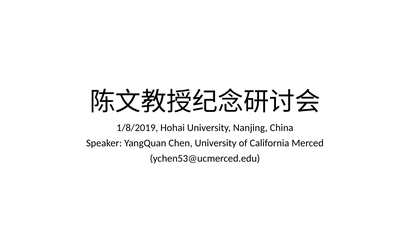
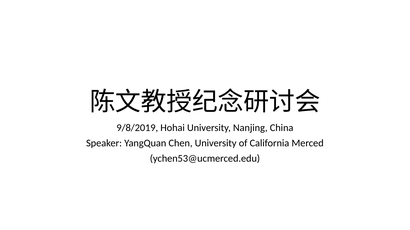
1/8/2019: 1/8/2019 -> 9/8/2019
